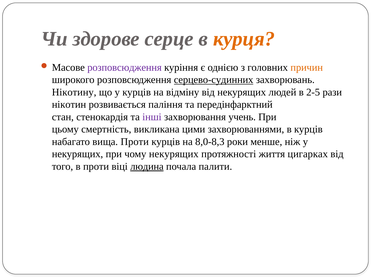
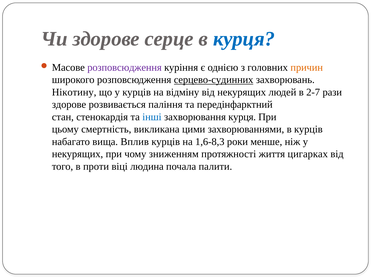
курця at (244, 39) colour: orange -> blue
2-5: 2-5 -> 2-7
нікотин at (69, 105): нікотин -> здорове
інші colour: purple -> blue
захворювання учень: учень -> курця
вища Проти: Проти -> Вплив
8,0-8,3: 8,0-8,3 -> 1,6-8,3
чому некурящих: некурящих -> зниженням
людина underline: present -> none
